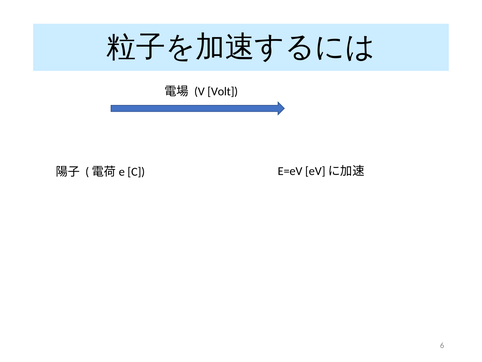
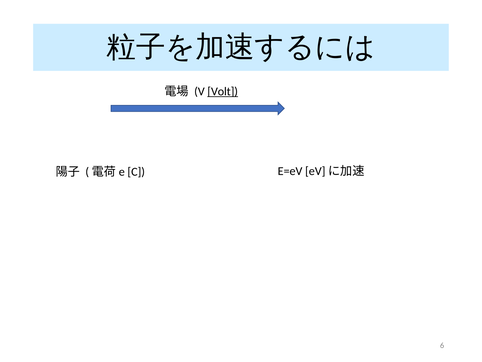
Volt underline: none -> present
